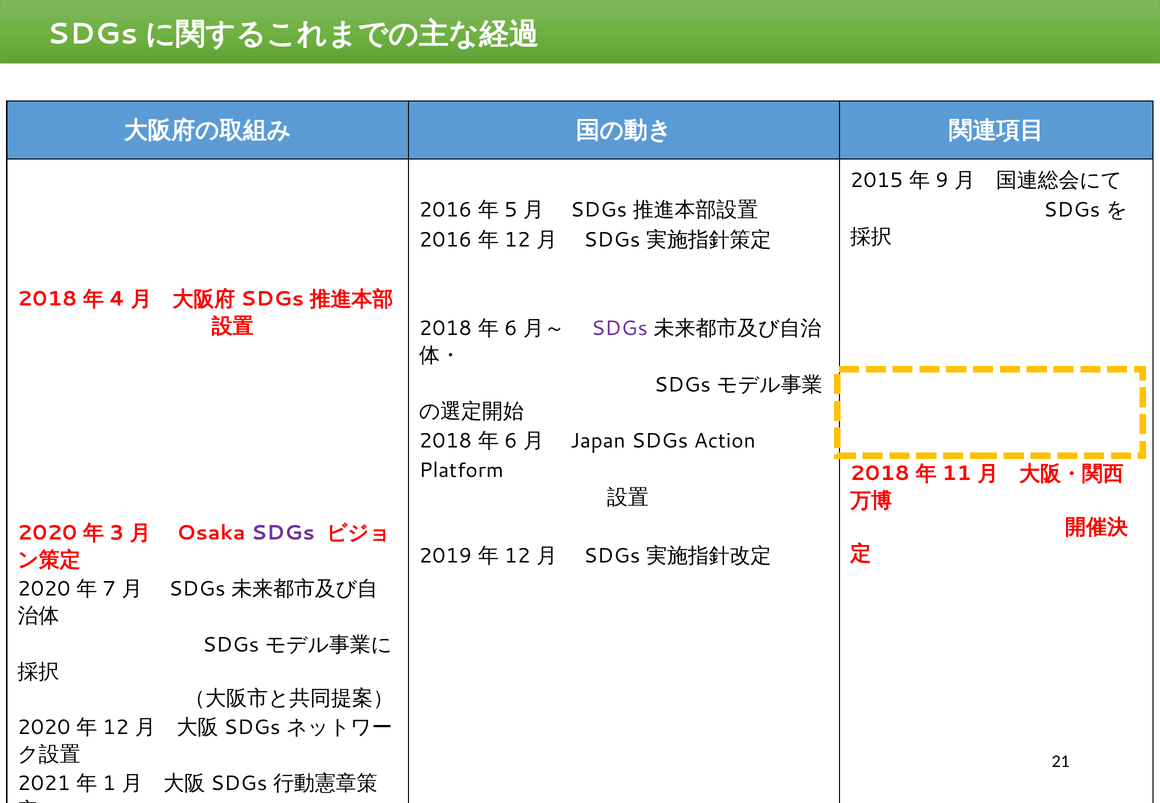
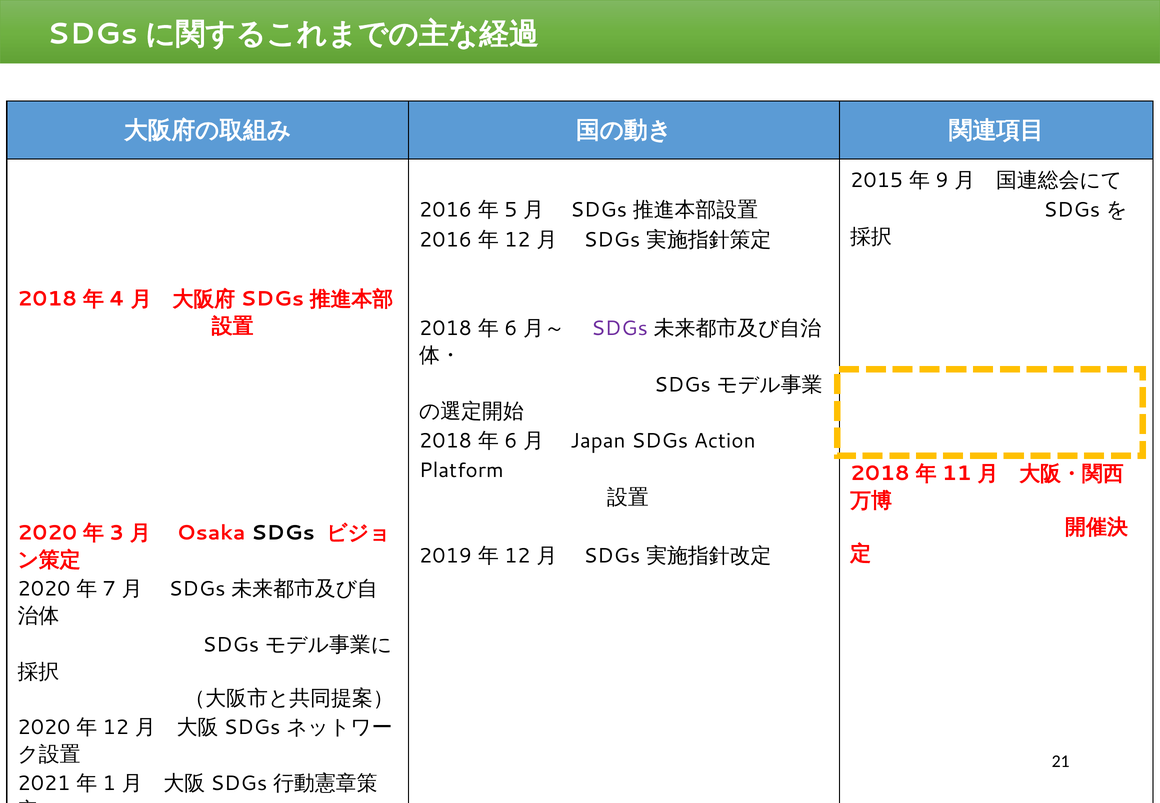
SDGs at (283, 533) colour: purple -> black
